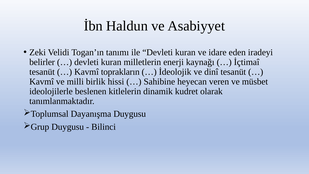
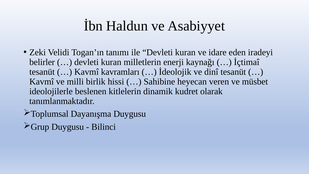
toprakların: toprakların -> kavramları
